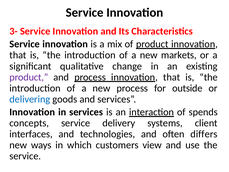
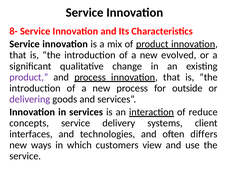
3-: 3- -> 8-
markets: markets -> evolved
delivering colour: blue -> purple
spends: spends -> reduce
